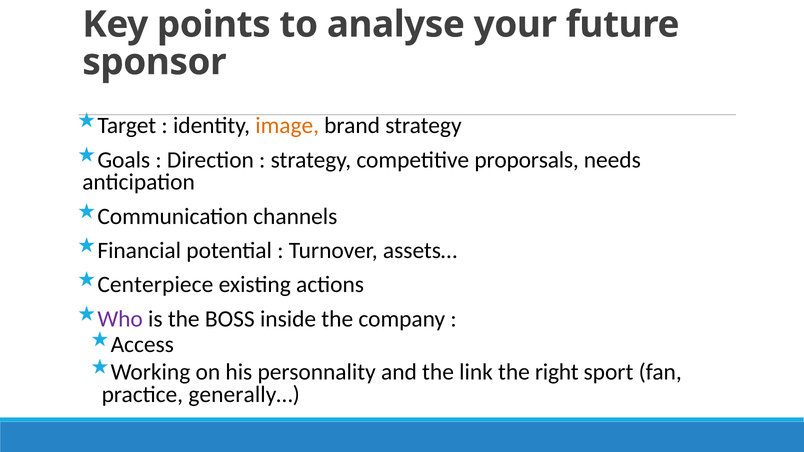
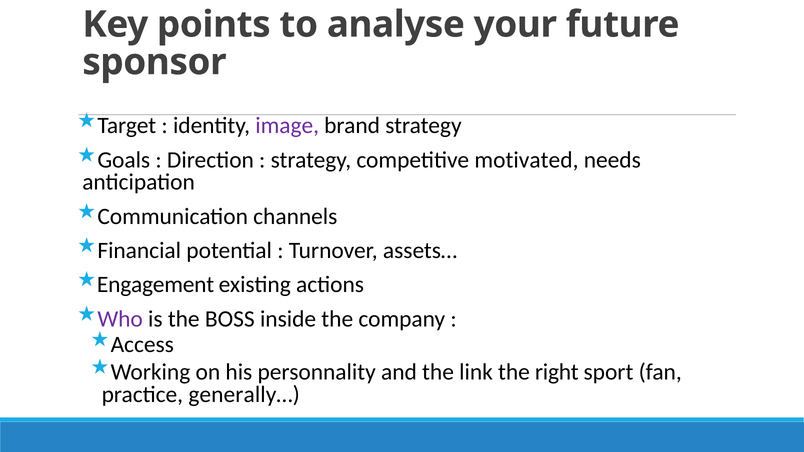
image colour: orange -> purple
proporsals: proporsals -> motivated
Centerpiece: Centerpiece -> Engagement
